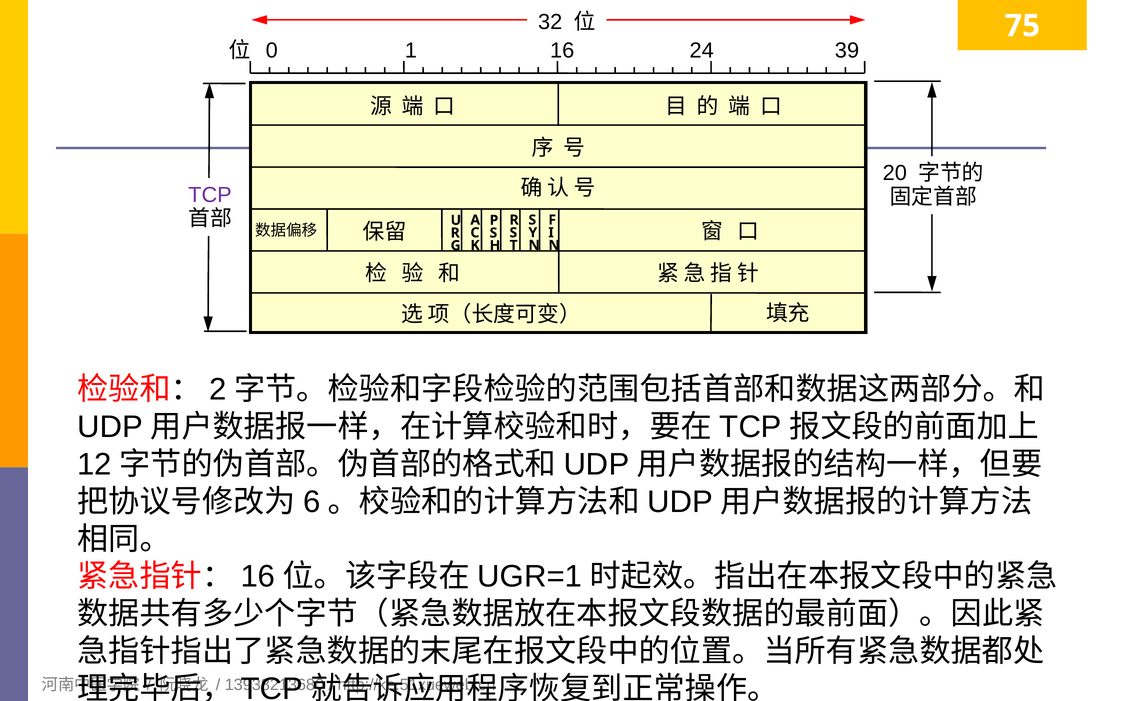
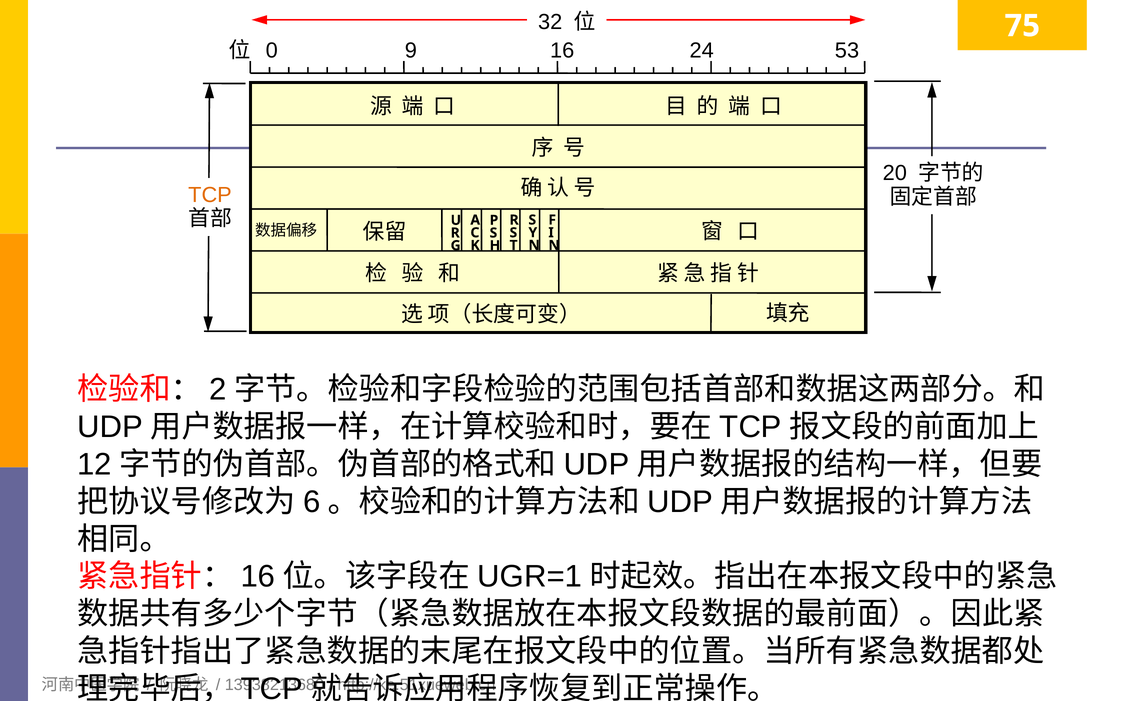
1: 1 -> 9
39: 39 -> 53
TCP colour: purple -> orange
